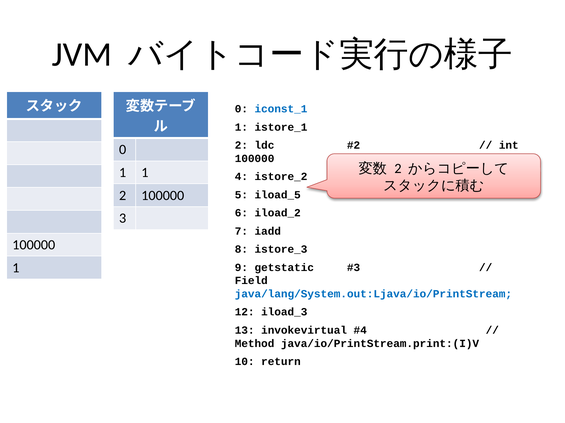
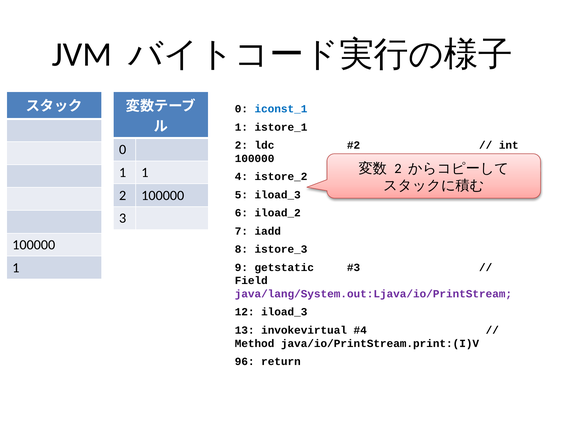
5 iload_5: iload_5 -> iload_3
java/lang/System.out:Ljava/io/PrintStream colour: blue -> purple
10: 10 -> 96
